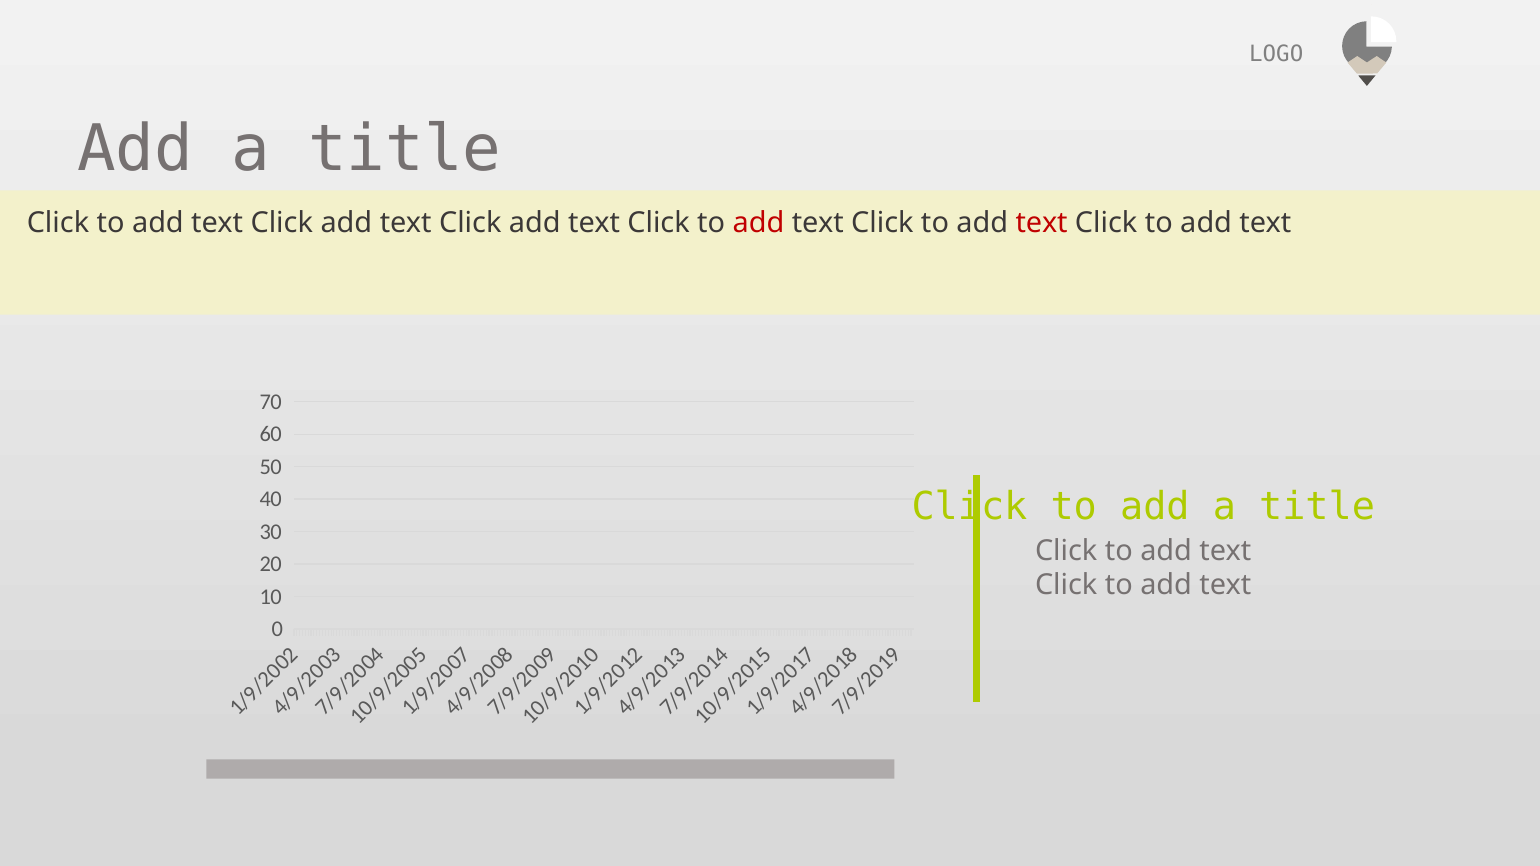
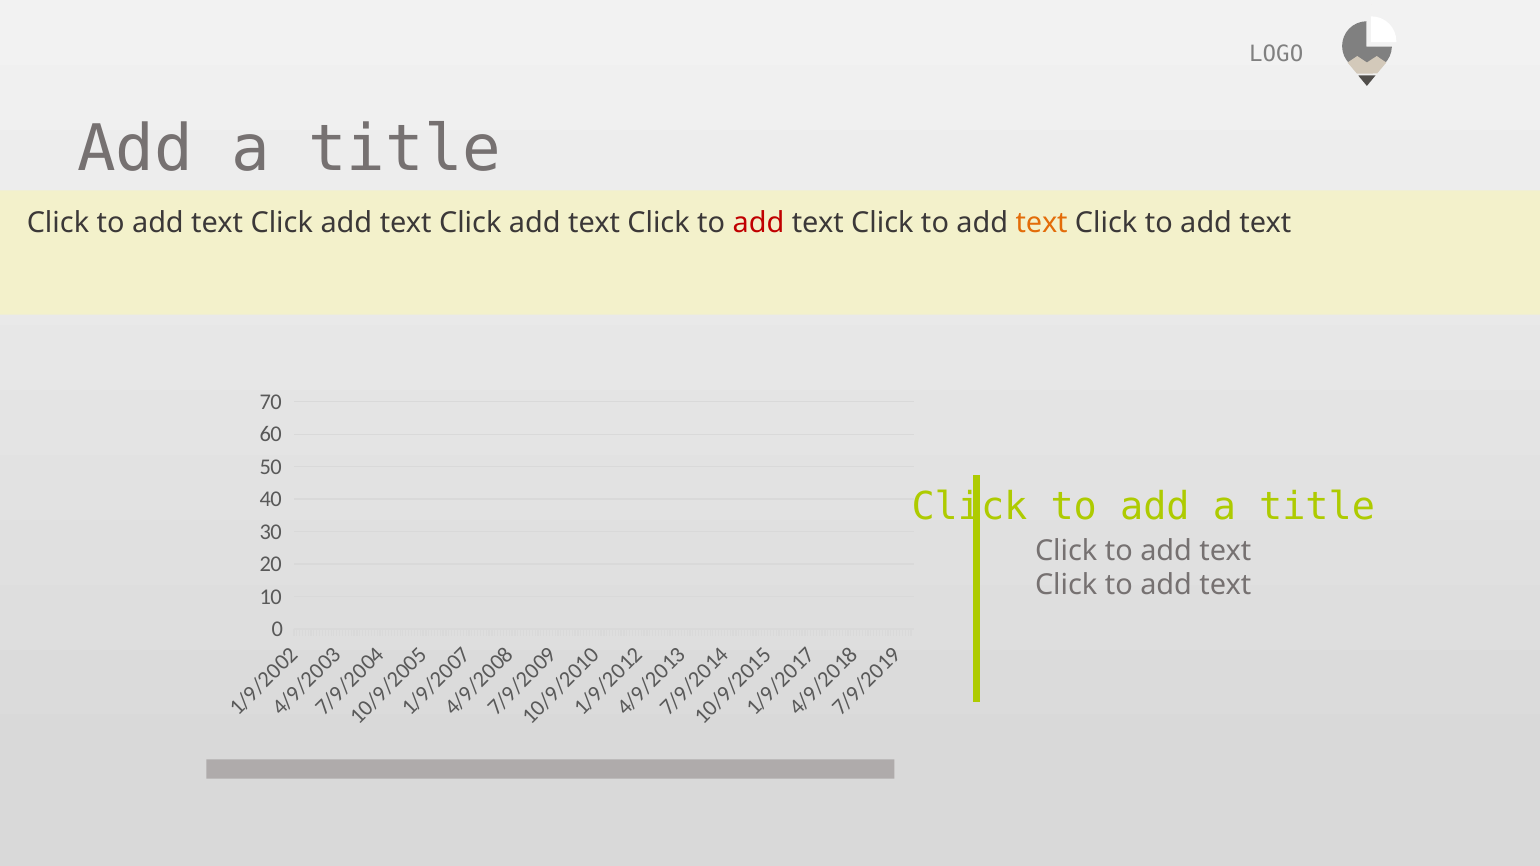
text at (1042, 223) colour: red -> orange
